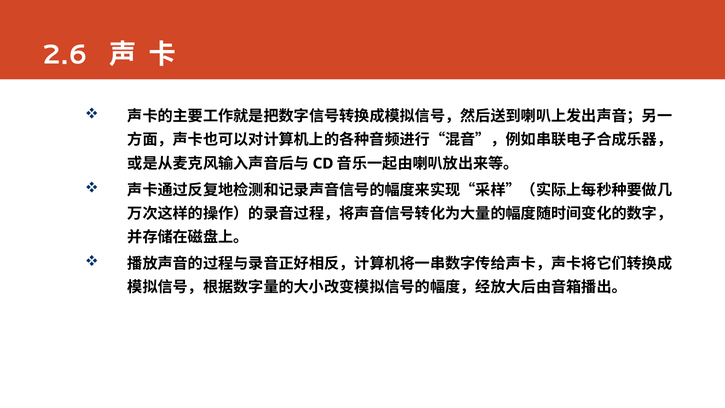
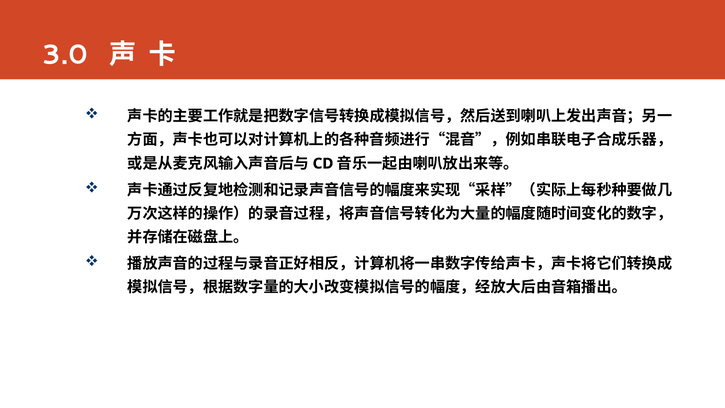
2.6: 2.6 -> 3.0
